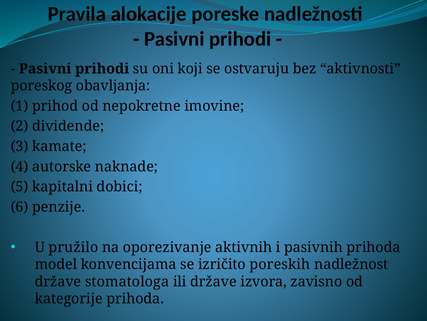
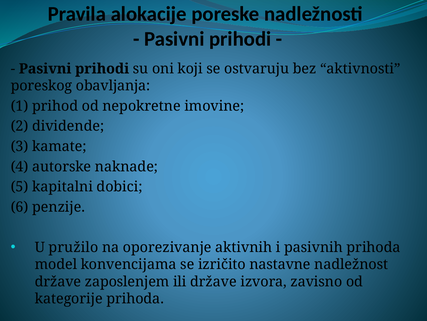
poreskih: poreskih -> nastavne
stomatologa: stomatologa -> zaposlenjem
